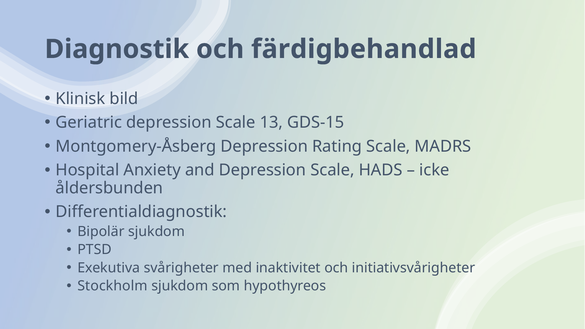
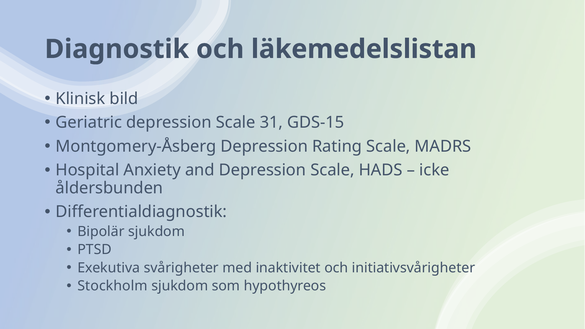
färdigbehandlad: färdigbehandlad -> läkemedelslistan
13: 13 -> 31
